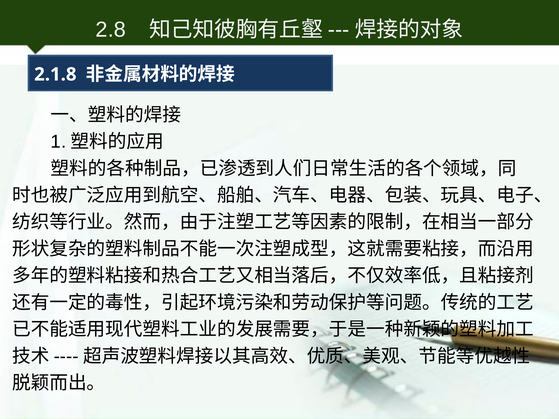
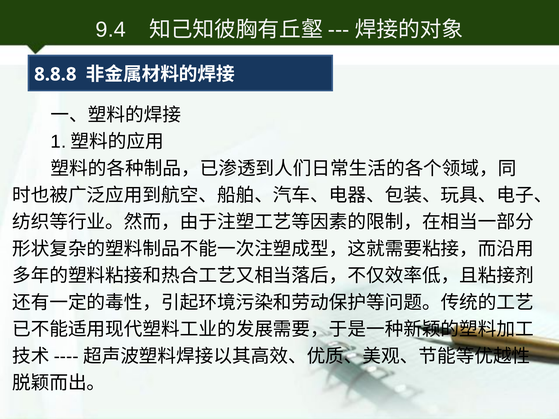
2.8: 2.8 -> 9.4
2.1.8: 2.1.8 -> 8.8.8
